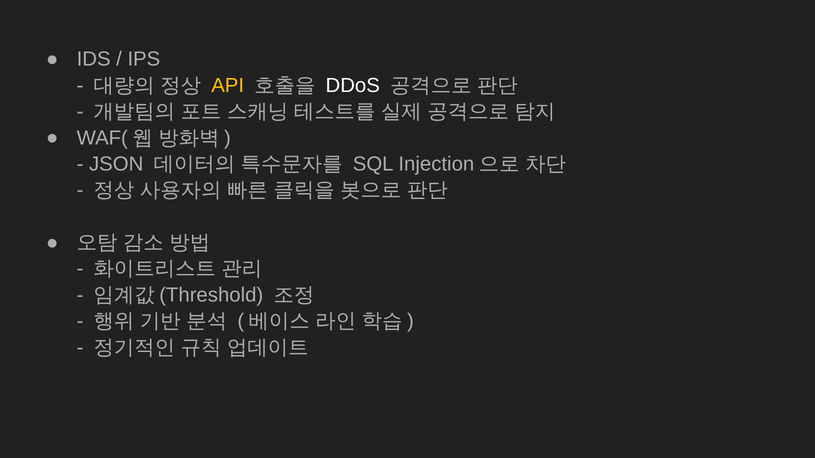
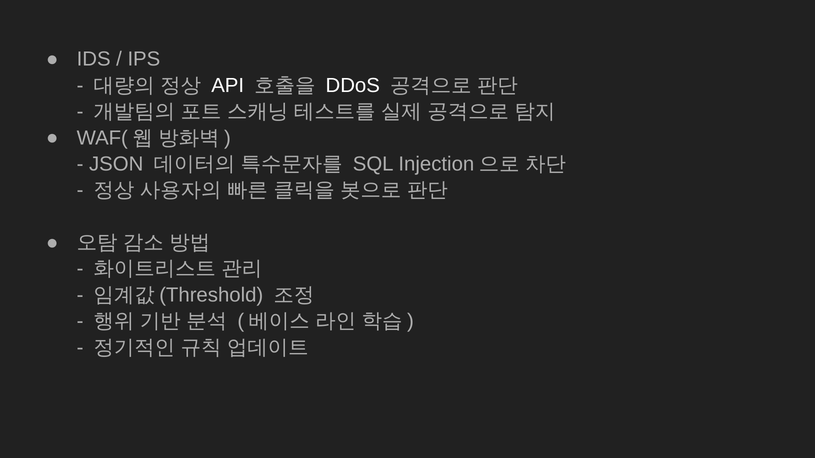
API colour: yellow -> white
